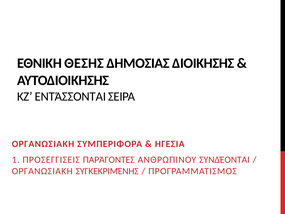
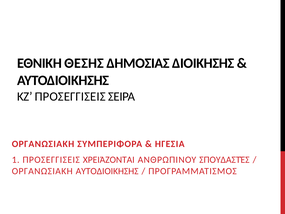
ΚΖ ΕΝΤΆΣΣΟΝΤΑΙ: ΕΝΤΆΣΣΟΝΤΑΙ -> ΠΡΟΣΕΓΓΙΣΕΙΣ
ΠΑΡΆΓΟΝΤΕΣ: ΠΑΡΆΓΟΝΤΕΣ -> ΧΡΕΙΆΖΟΝΤΑΙ
ΣΥΝΔΈΟΝΤΑΙ: ΣΥΝΔΈΟΝΤΑΙ -> ΣΠΟΥΔΑΣΤΈΣ
ΟΡΓΑΝΩΣΙΑΚΗ ΣΥΓΚΕΚΡΙΜΈΝΗΣ: ΣΥΓΚΕΚΡΙΜΈΝΗΣ -> ΑΥΤΟΔΙΟΙΚΗΣΗΣ
